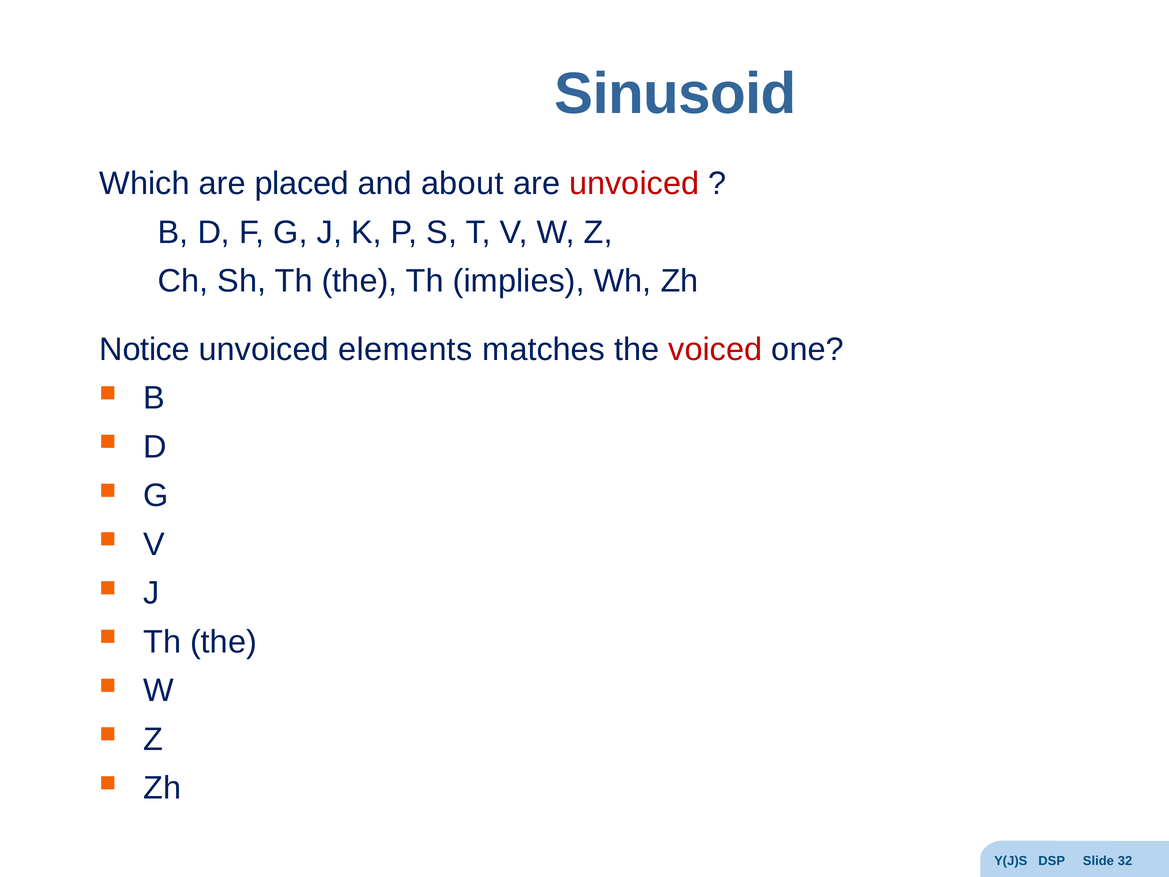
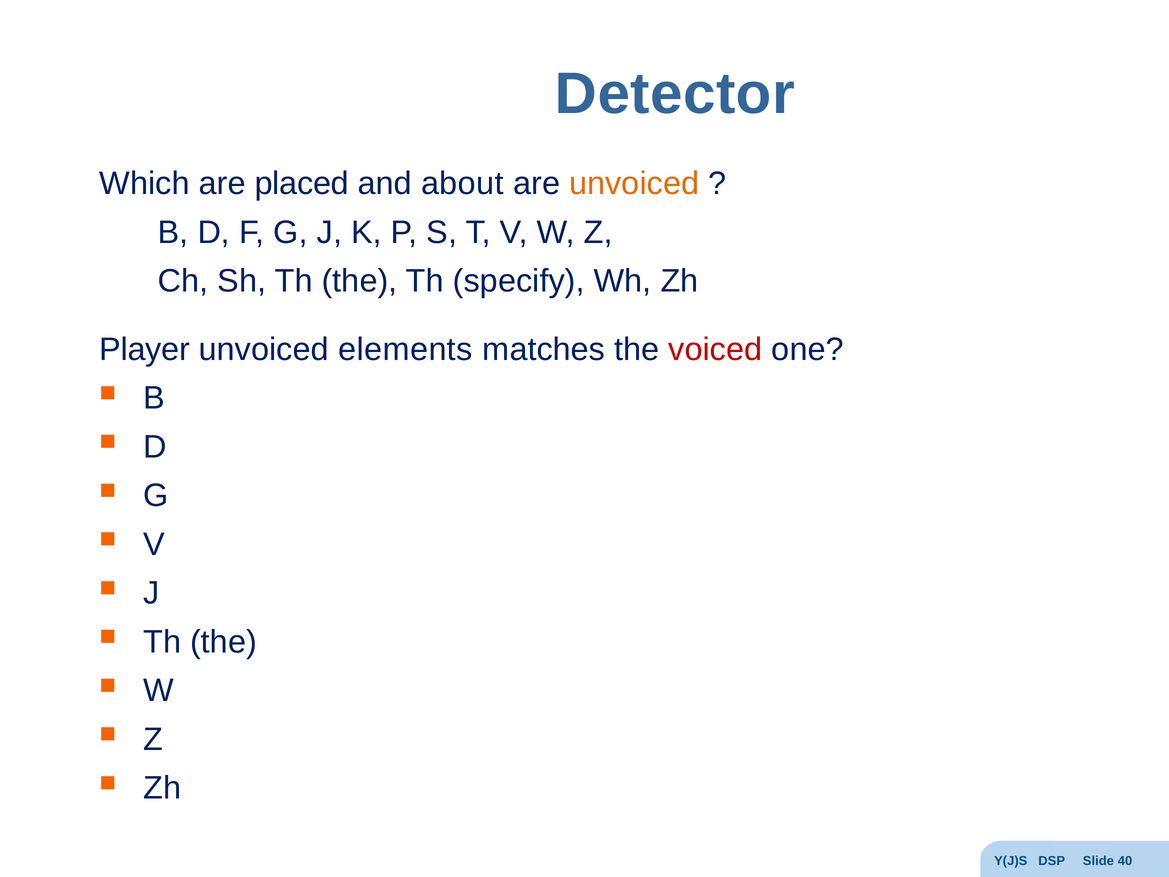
Sinusoid: Sinusoid -> Detector
unvoiced at (634, 183) colour: red -> orange
implies: implies -> specify
Notice: Notice -> Player
32: 32 -> 40
